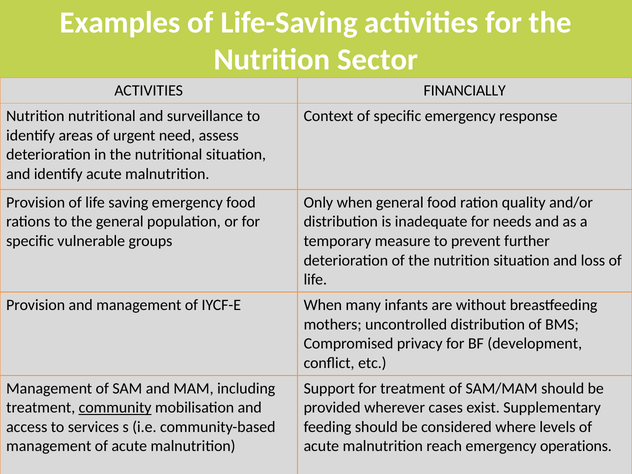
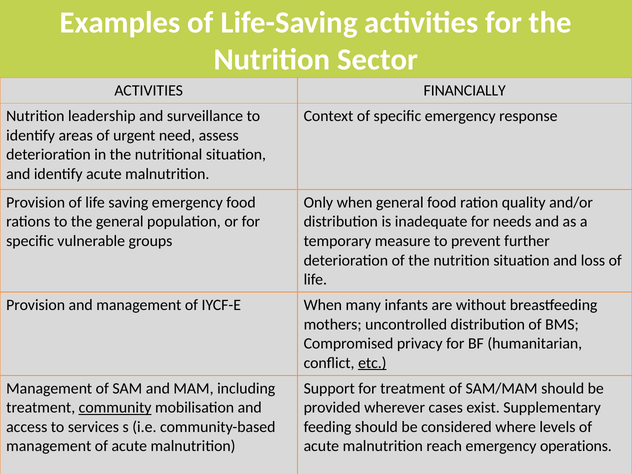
Nutrition nutritional: nutritional -> leadership
development: development -> humanitarian
etc underline: none -> present
